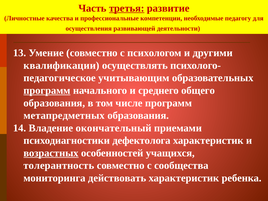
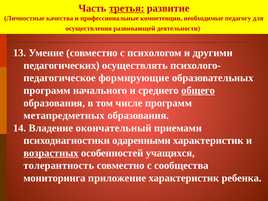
квалификации: квалификации -> педагогических
учитывающим: учитывающим -> формирующие
программ at (47, 90) underline: present -> none
общего underline: none -> present
дефектолога: дефектолога -> одаренными
действовать: действовать -> приложение
